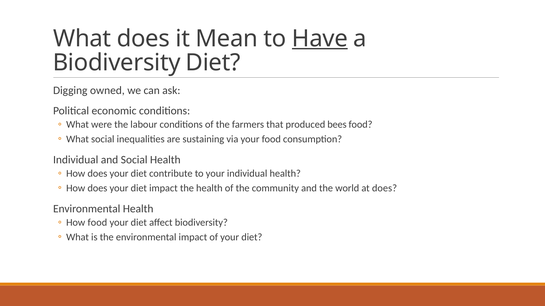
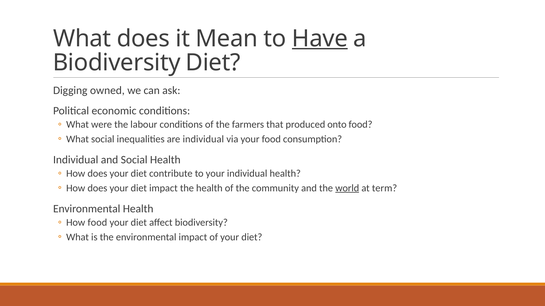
bees: bees -> onto
are sustaining: sustaining -> individual
world underline: none -> present
at does: does -> term
